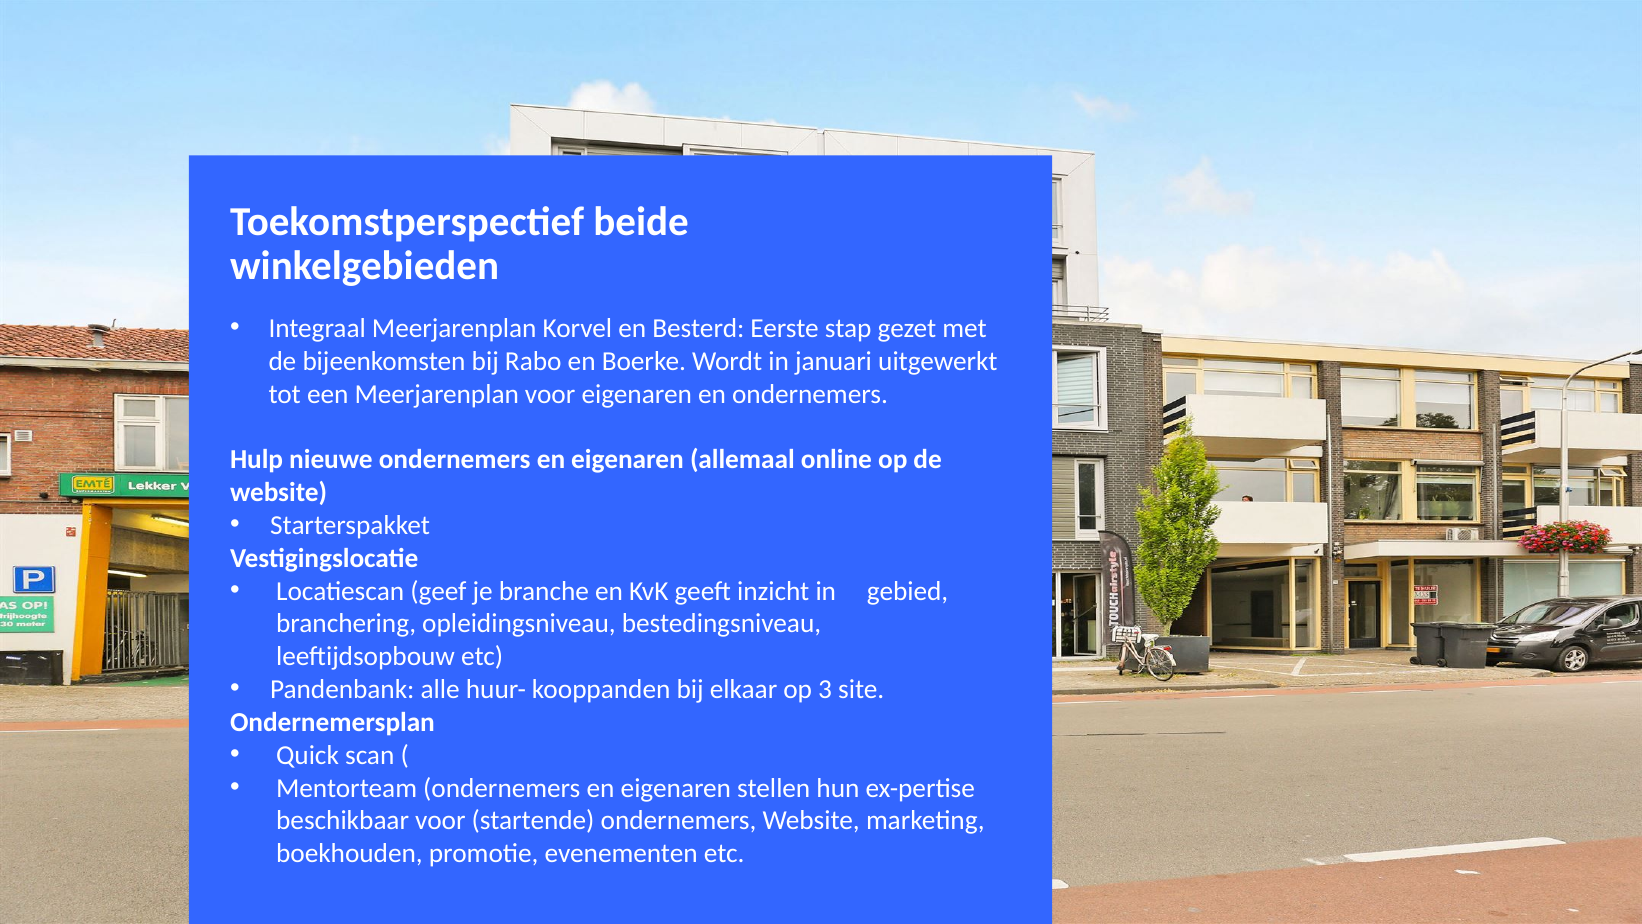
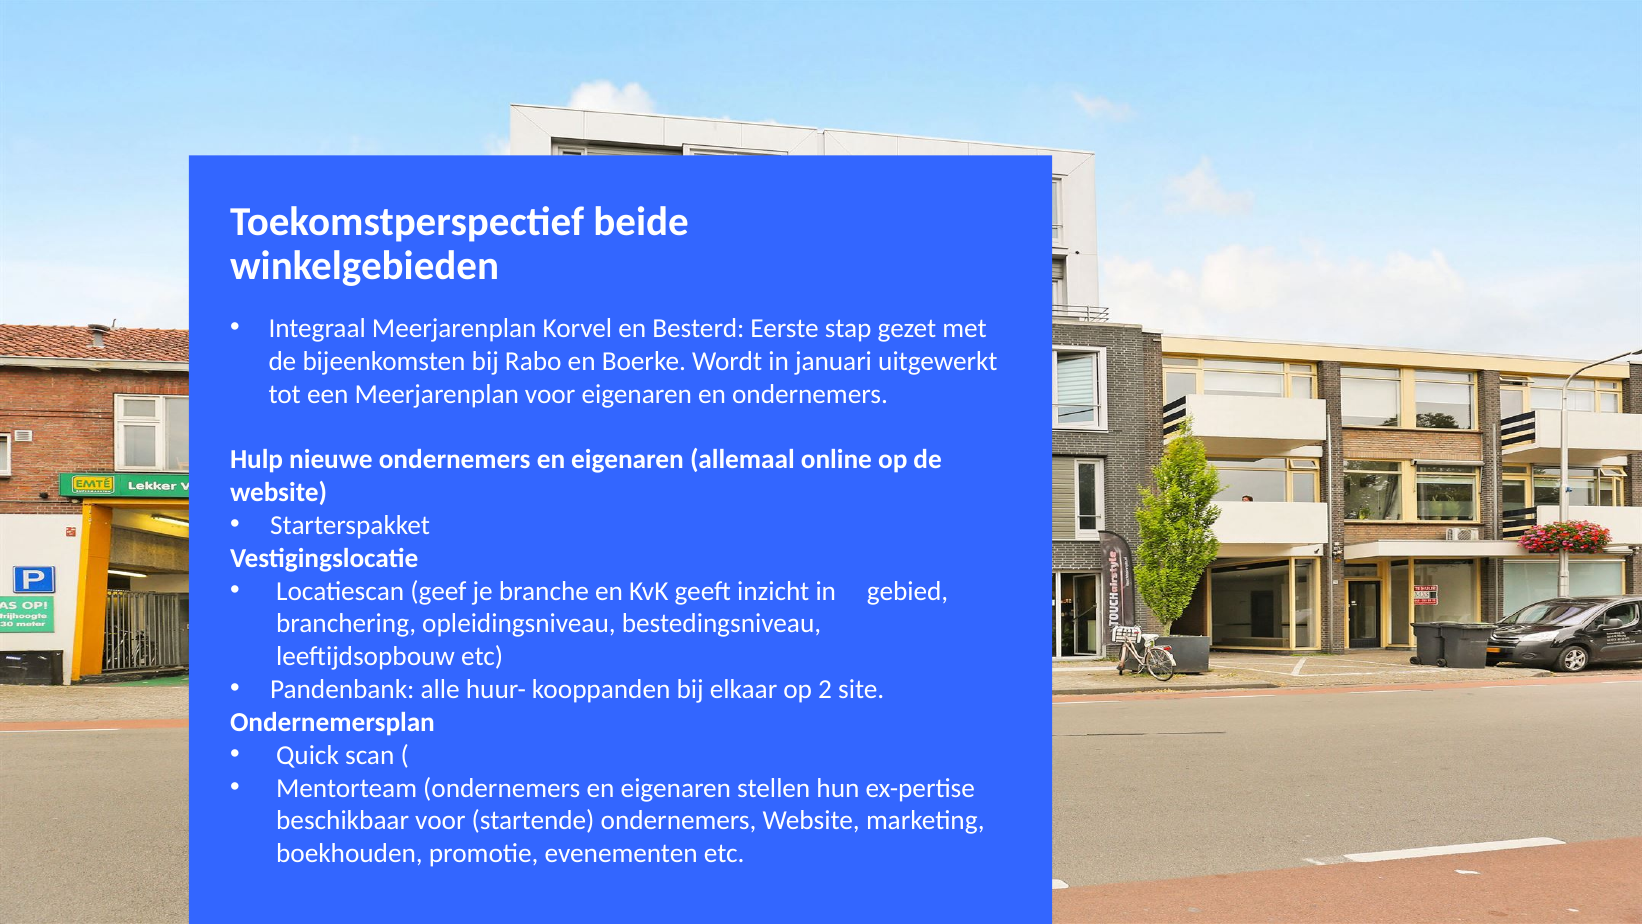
3: 3 -> 2
